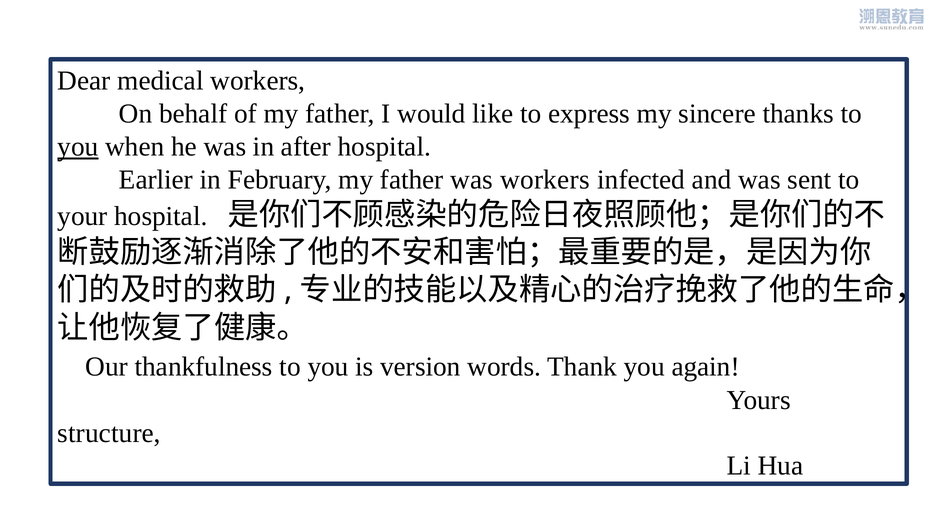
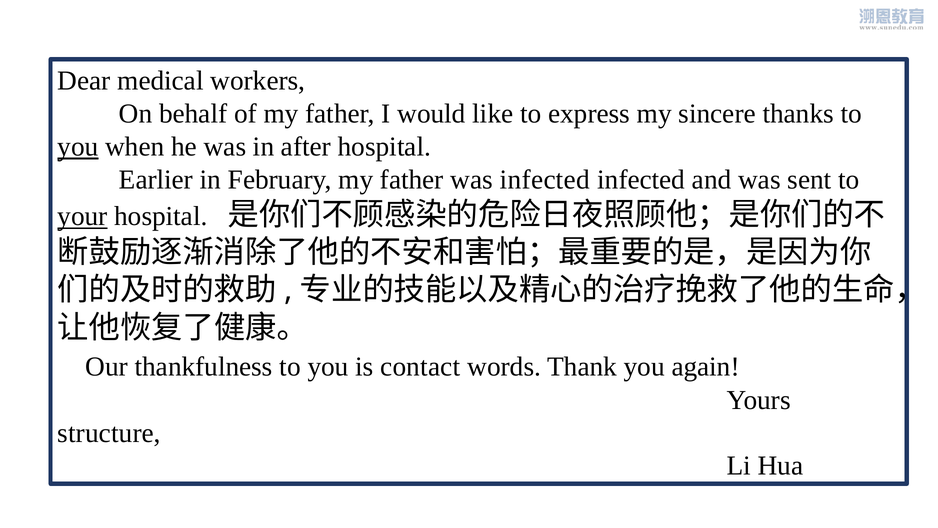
was workers: workers -> infected
your underline: none -> present
version: version -> contact
